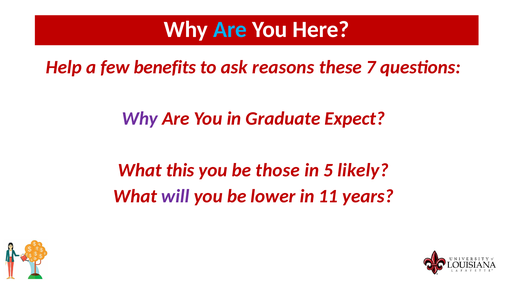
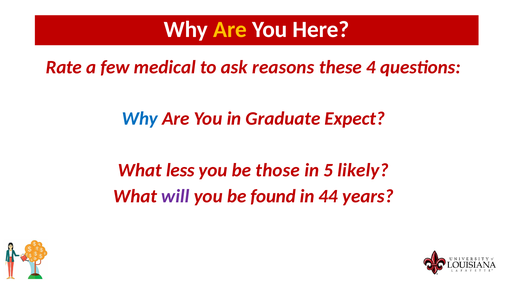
Are at (230, 30) colour: light blue -> yellow
Help: Help -> Rate
benefits: benefits -> medical
7: 7 -> 4
Why at (140, 119) colour: purple -> blue
this: this -> less
lower: lower -> found
11: 11 -> 44
